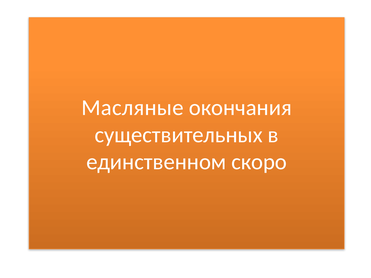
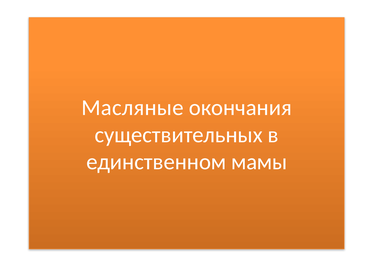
скоро: скоро -> мамы
